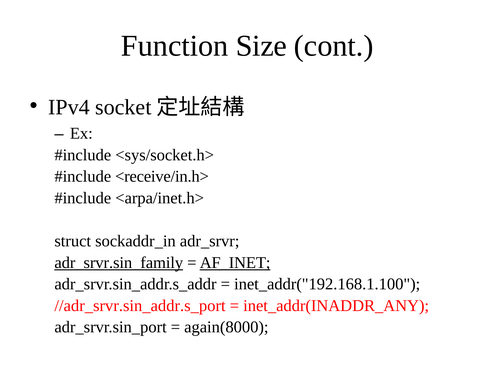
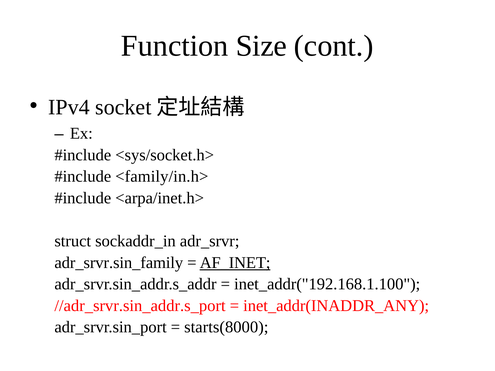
<receive/in.h>: <receive/in.h> -> <family/in.h>
adr_srvr.sin_family underline: present -> none
again(8000: again(8000 -> starts(8000
